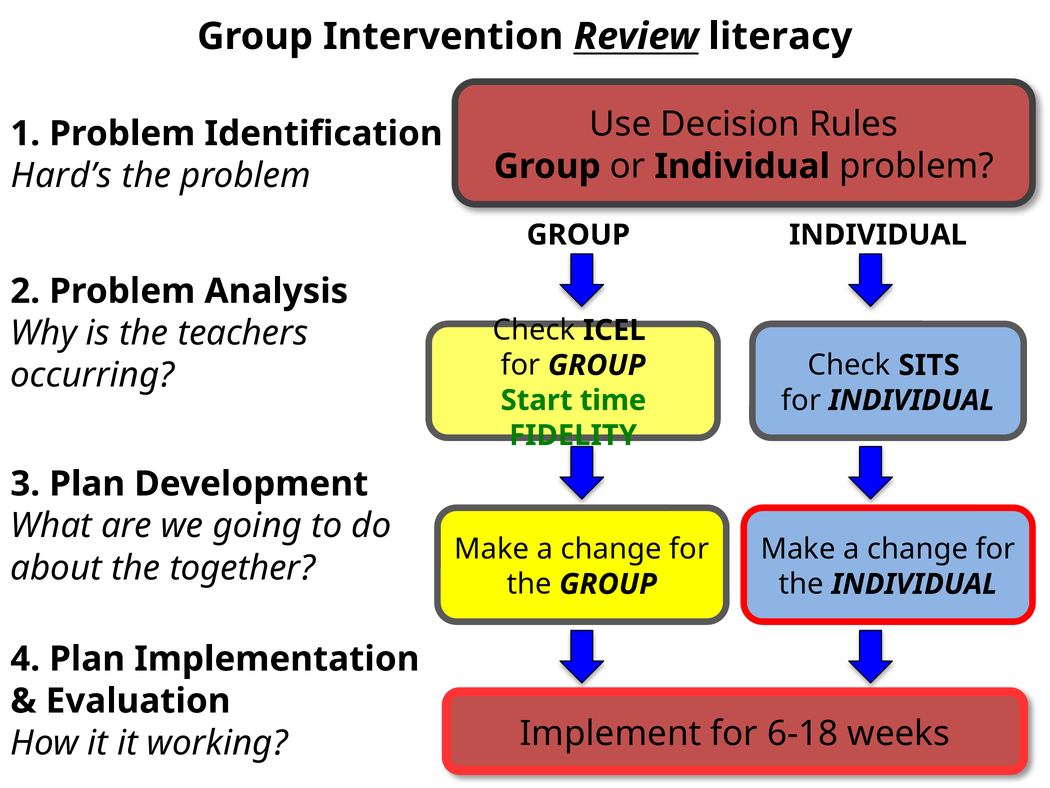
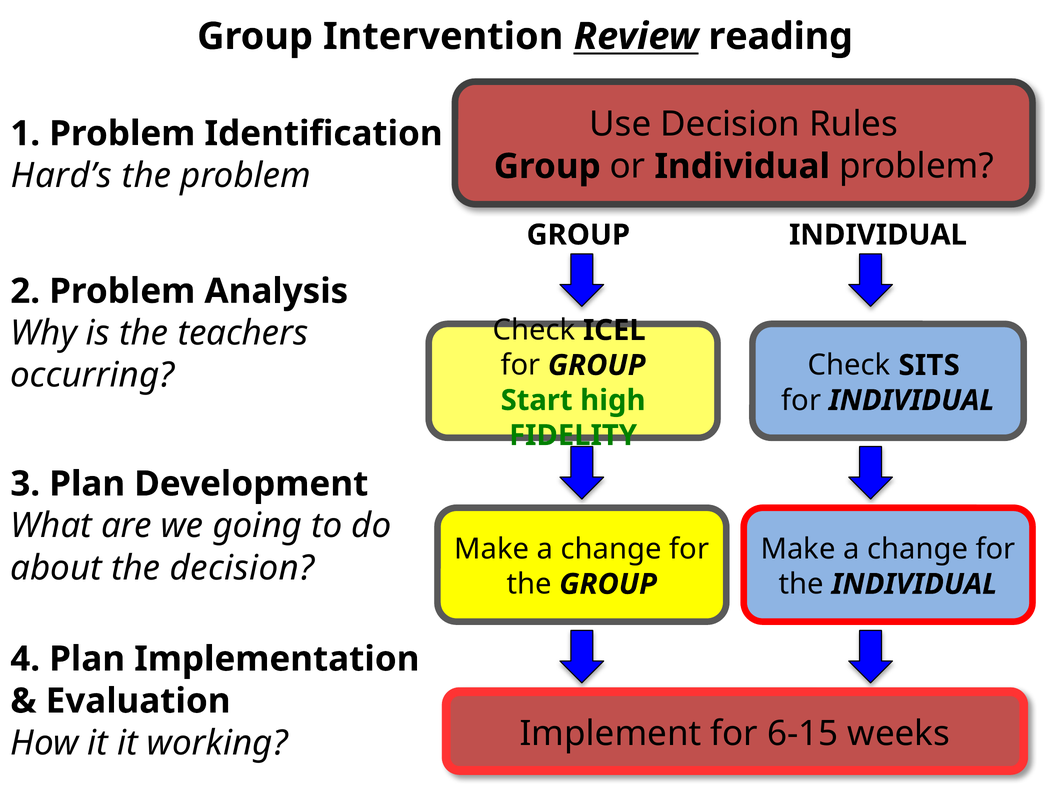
literacy: literacy -> reading
time: time -> high
the together: together -> decision
6-18: 6-18 -> 6-15
